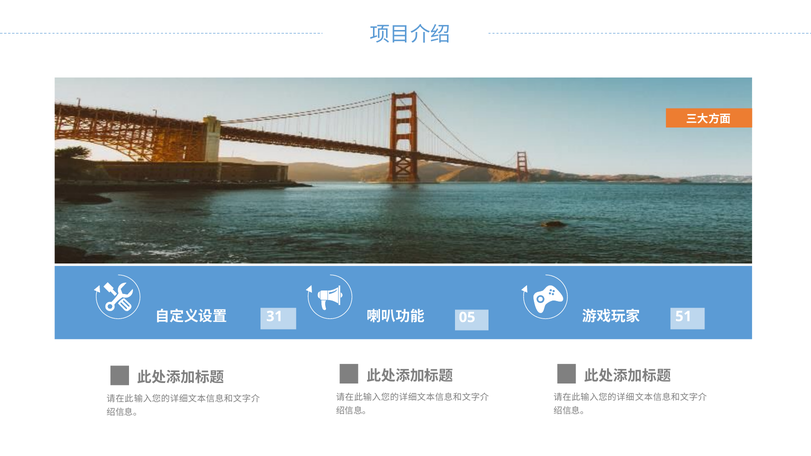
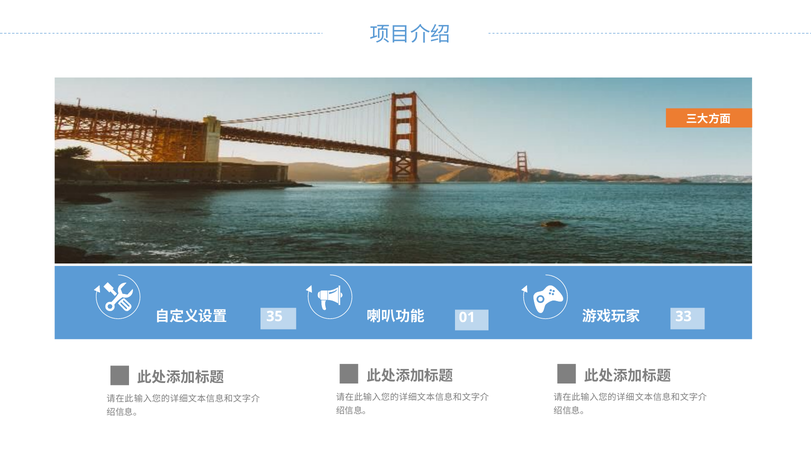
31: 31 -> 35
05: 05 -> 01
51: 51 -> 33
